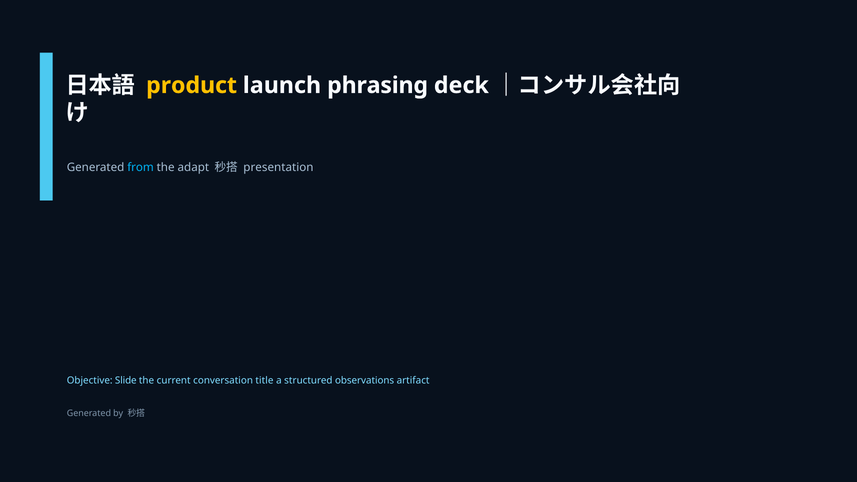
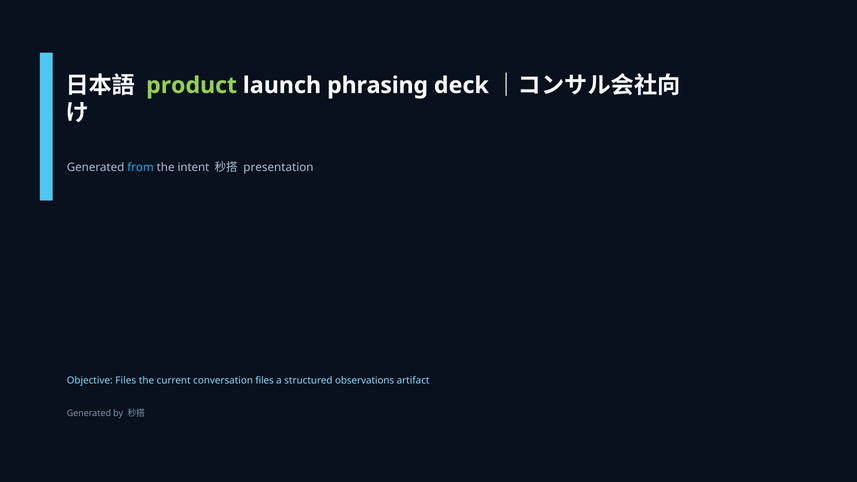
product colour: yellow -> light green
adapt: adapt -> intent
Objective Slide: Slide -> Files
conversation title: title -> files
